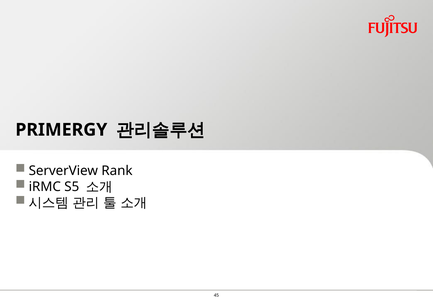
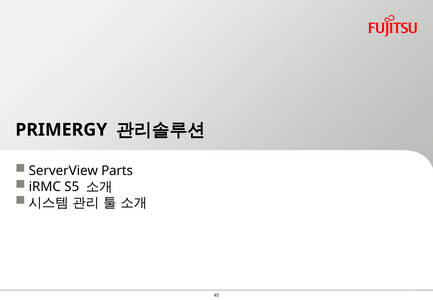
Rank: Rank -> Parts
